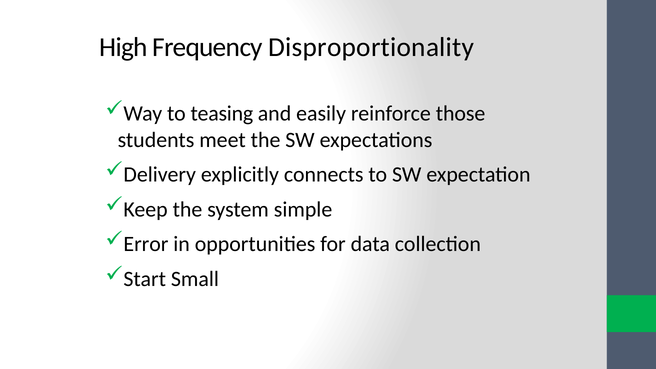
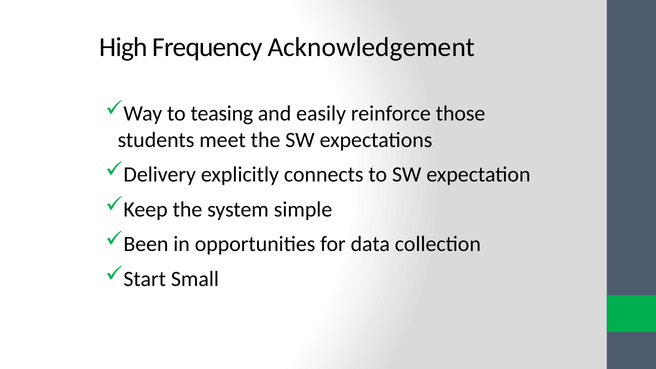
Disproportionality: Disproportionality -> Acknowledgement
Error: Error -> Been
